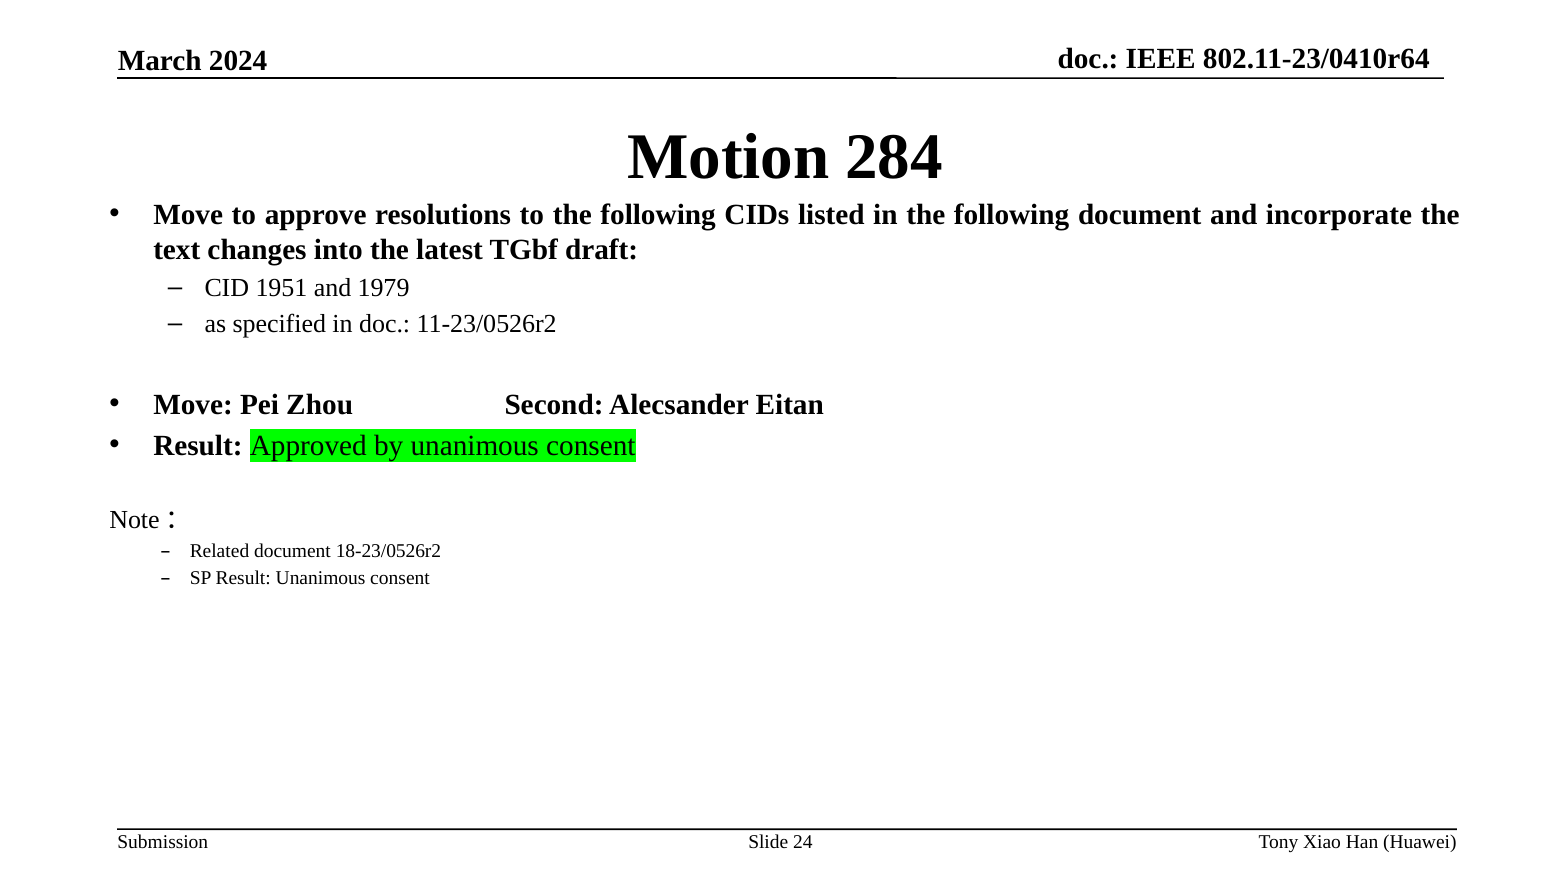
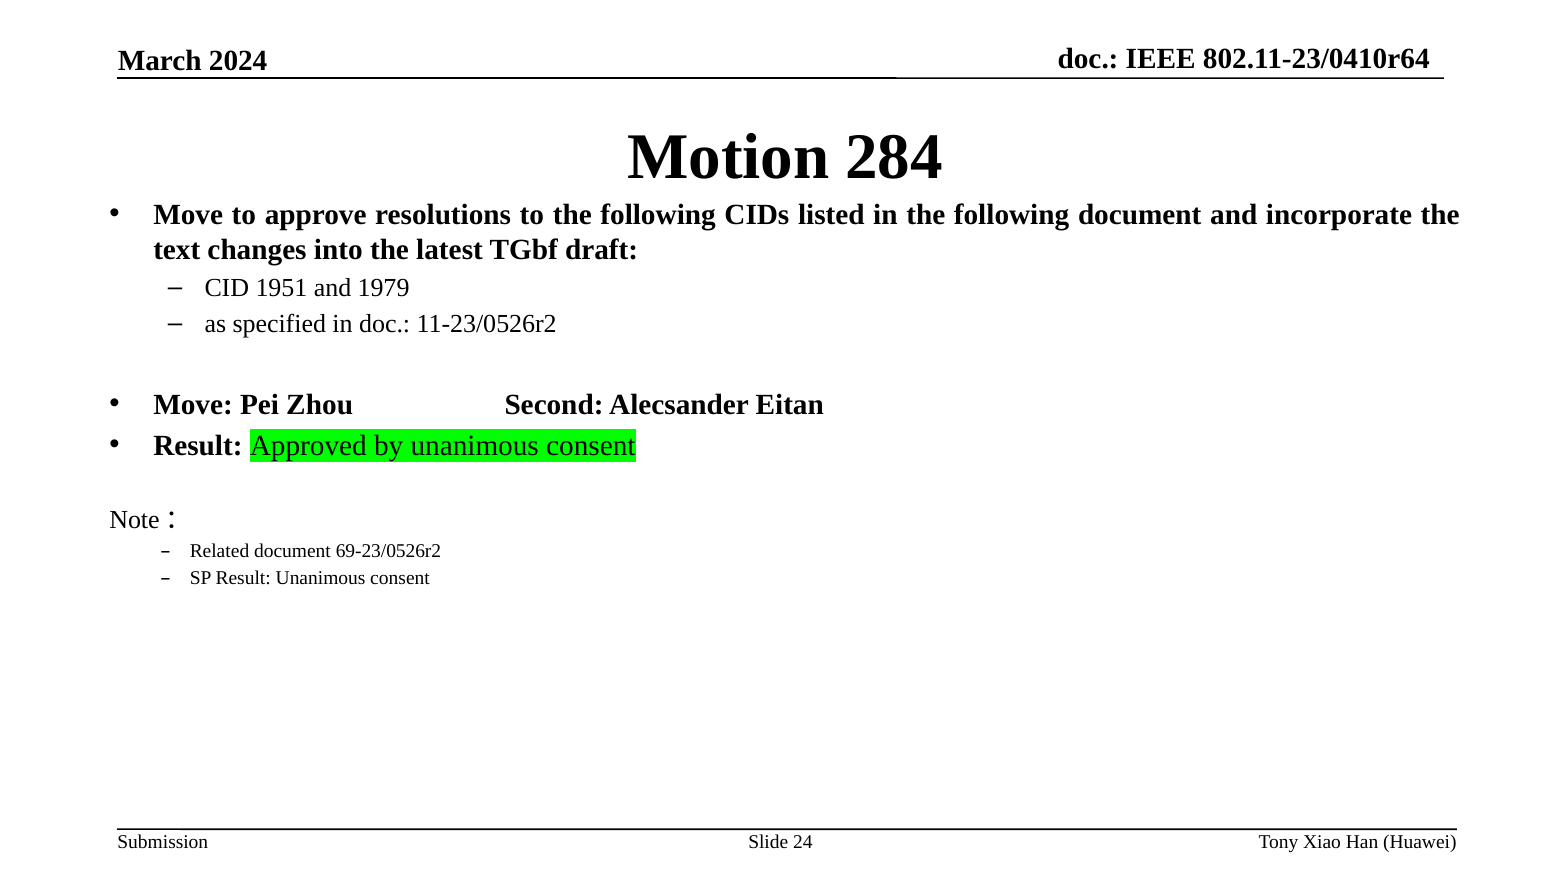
18-23/0526r2: 18-23/0526r2 -> 69-23/0526r2
